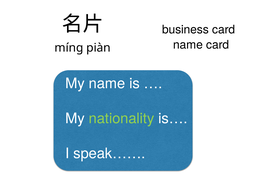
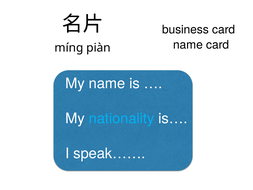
nationality colour: light green -> light blue
